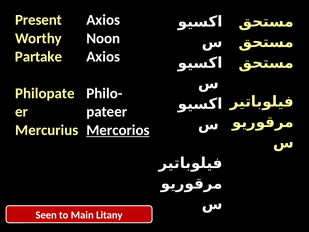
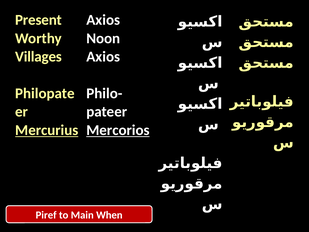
Partake: Partake -> Villages
Mercurius underline: none -> present
Seen: Seen -> Piref
Litany: Litany -> When
